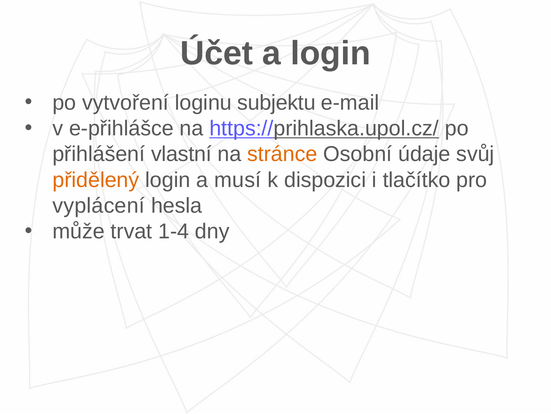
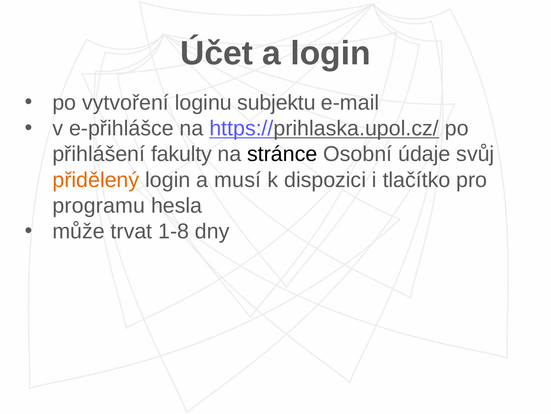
vlastní: vlastní -> fakulty
stránce colour: orange -> black
vyplácení: vyplácení -> programu
1-4: 1-4 -> 1-8
